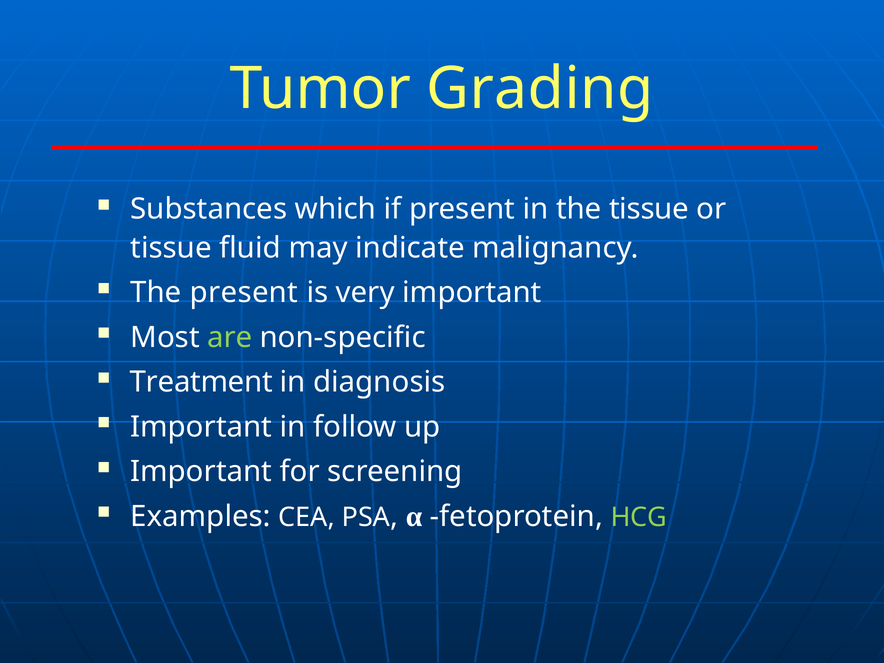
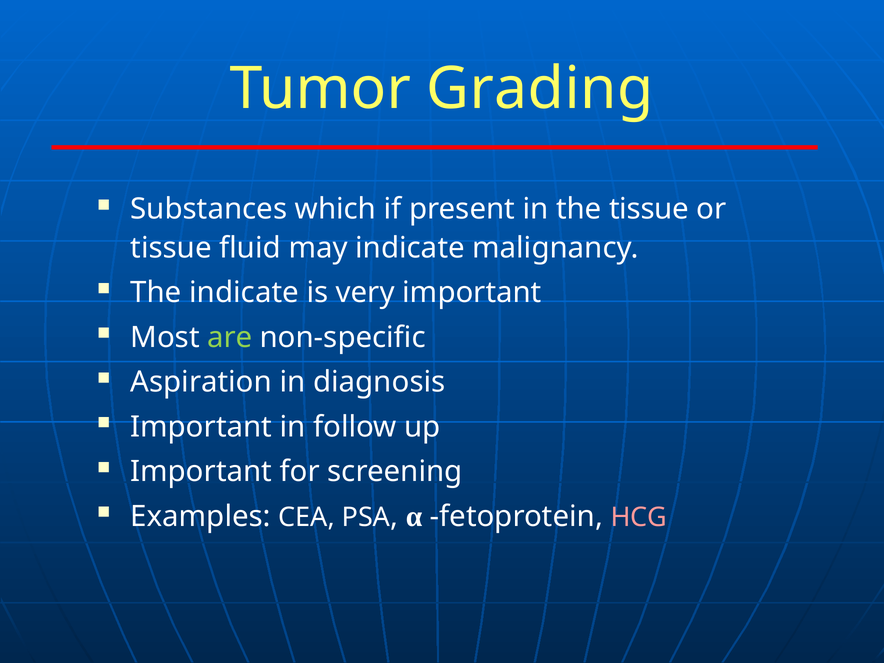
The present: present -> indicate
Treatment: Treatment -> Aspiration
HCG colour: light green -> pink
